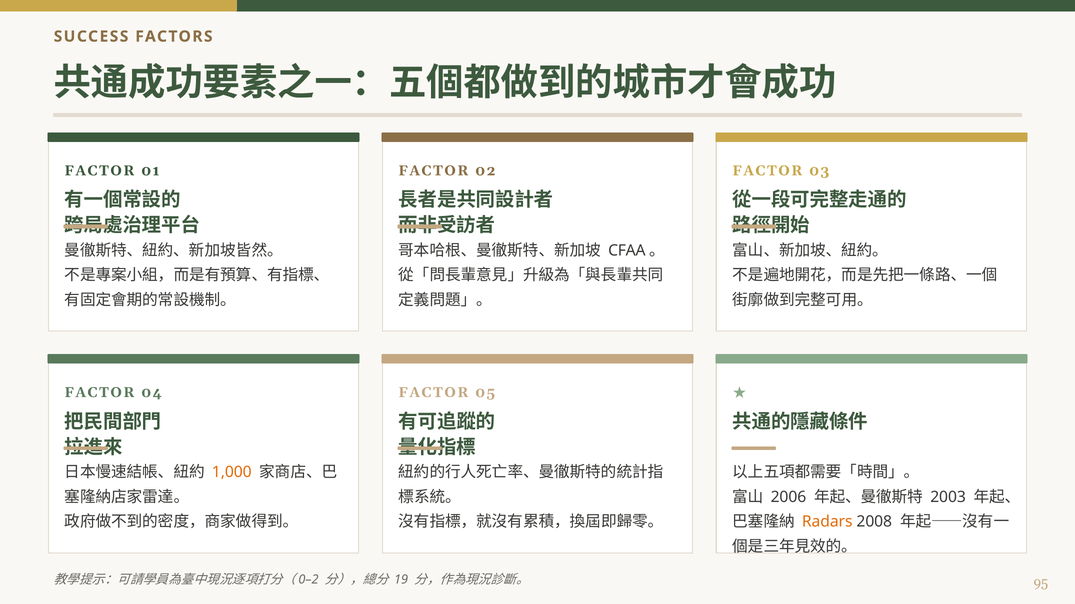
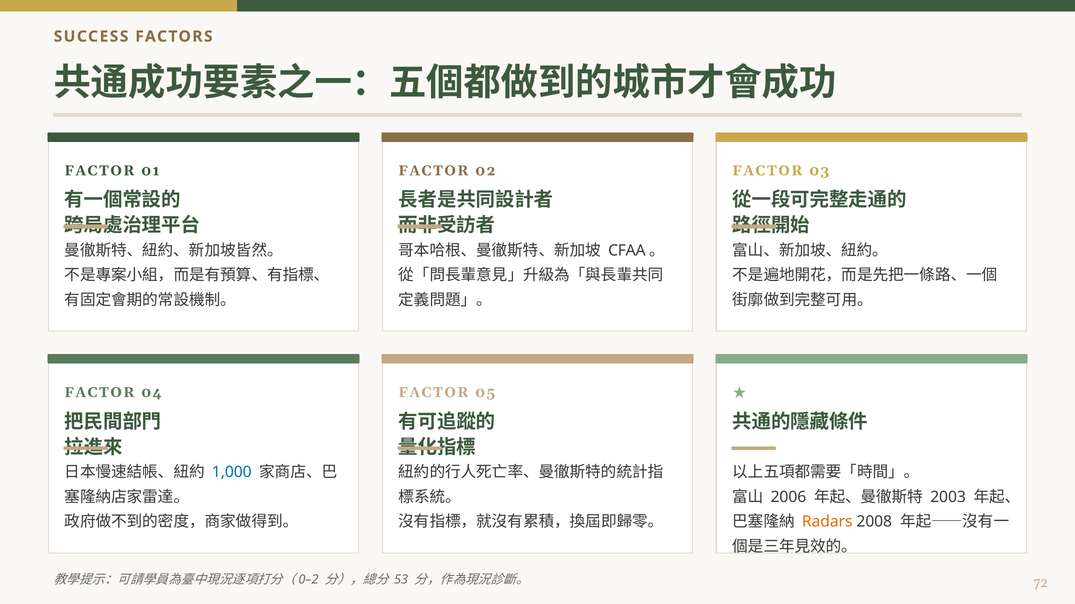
1,000 colour: orange -> blue
19: 19 -> 53
95: 95 -> 72
